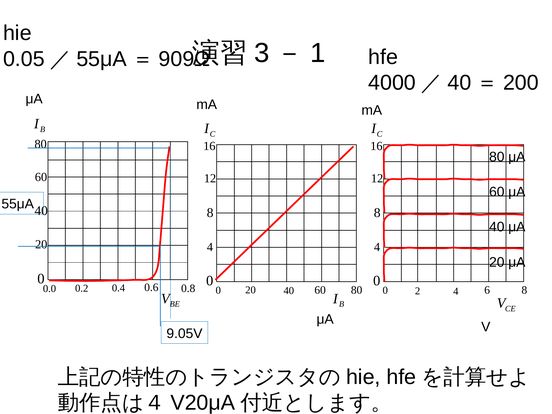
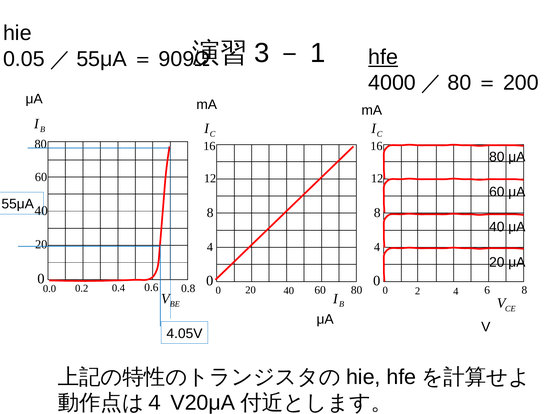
hfe at (383, 57) underline: none -> present
40 at (459, 83): 40 -> 80
9.05V: 9.05V -> 4.05V
